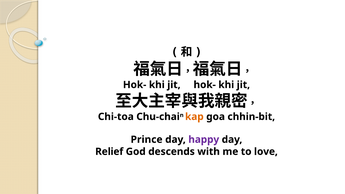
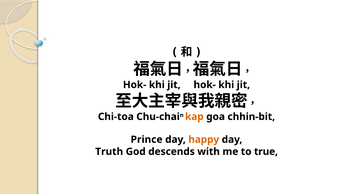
happy colour: purple -> orange
Relief: Relief -> Truth
love: love -> true
